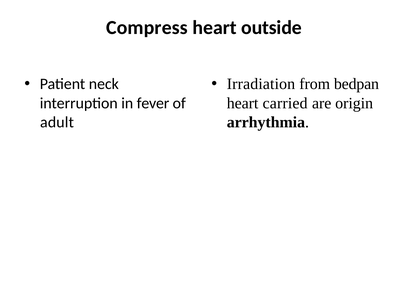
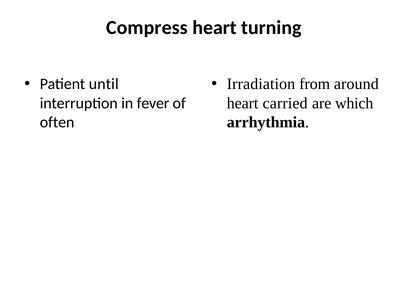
outside: outside -> turning
neck: neck -> until
bedpan: bedpan -> around
origin: origin -> which
adult: adult -> often
